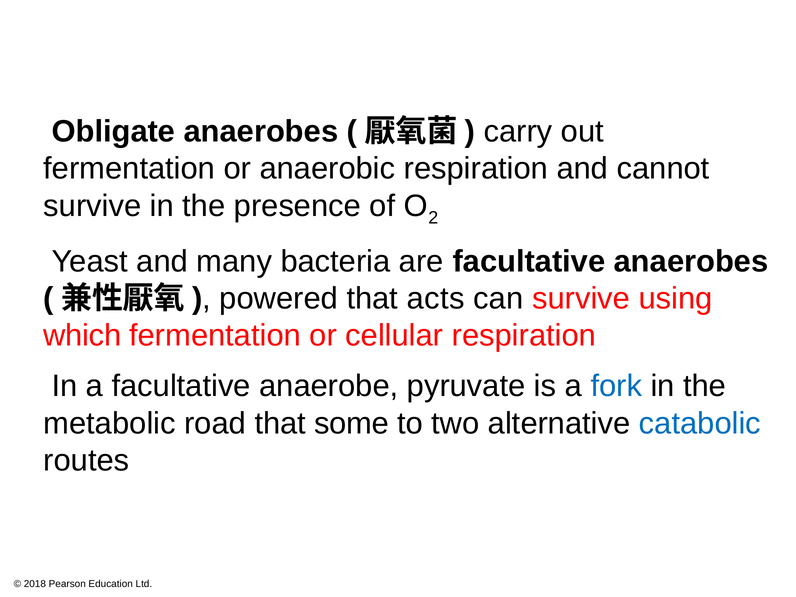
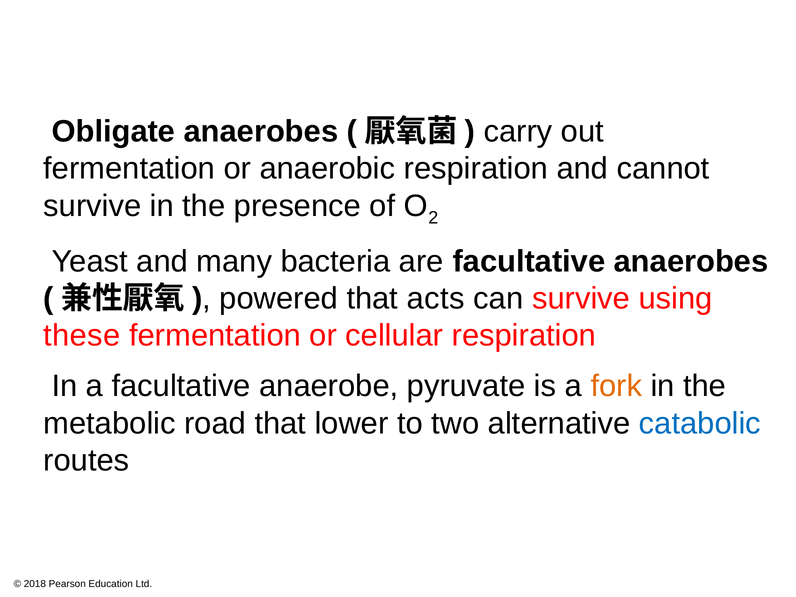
which: which -> these
fork colour: blue -> orange
some: some -> lower
